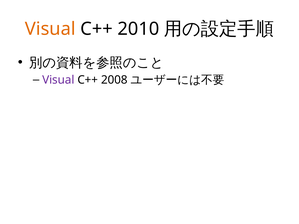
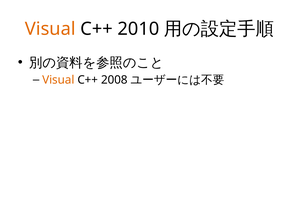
Visual at (58, 80) colour: purple -> orange
